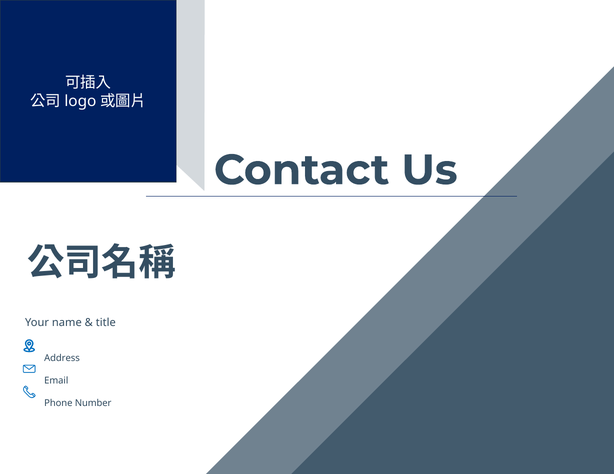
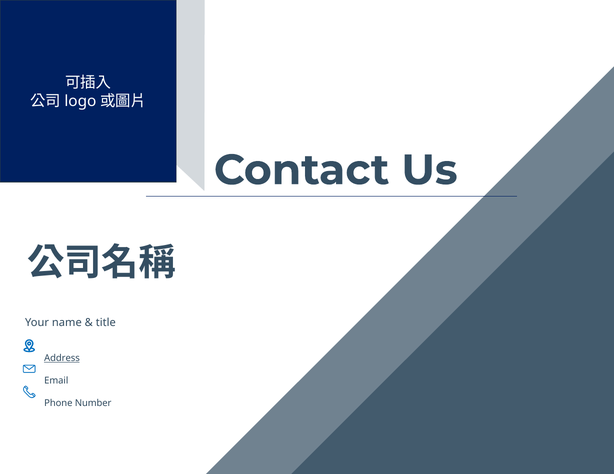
Address underline: none -> present
